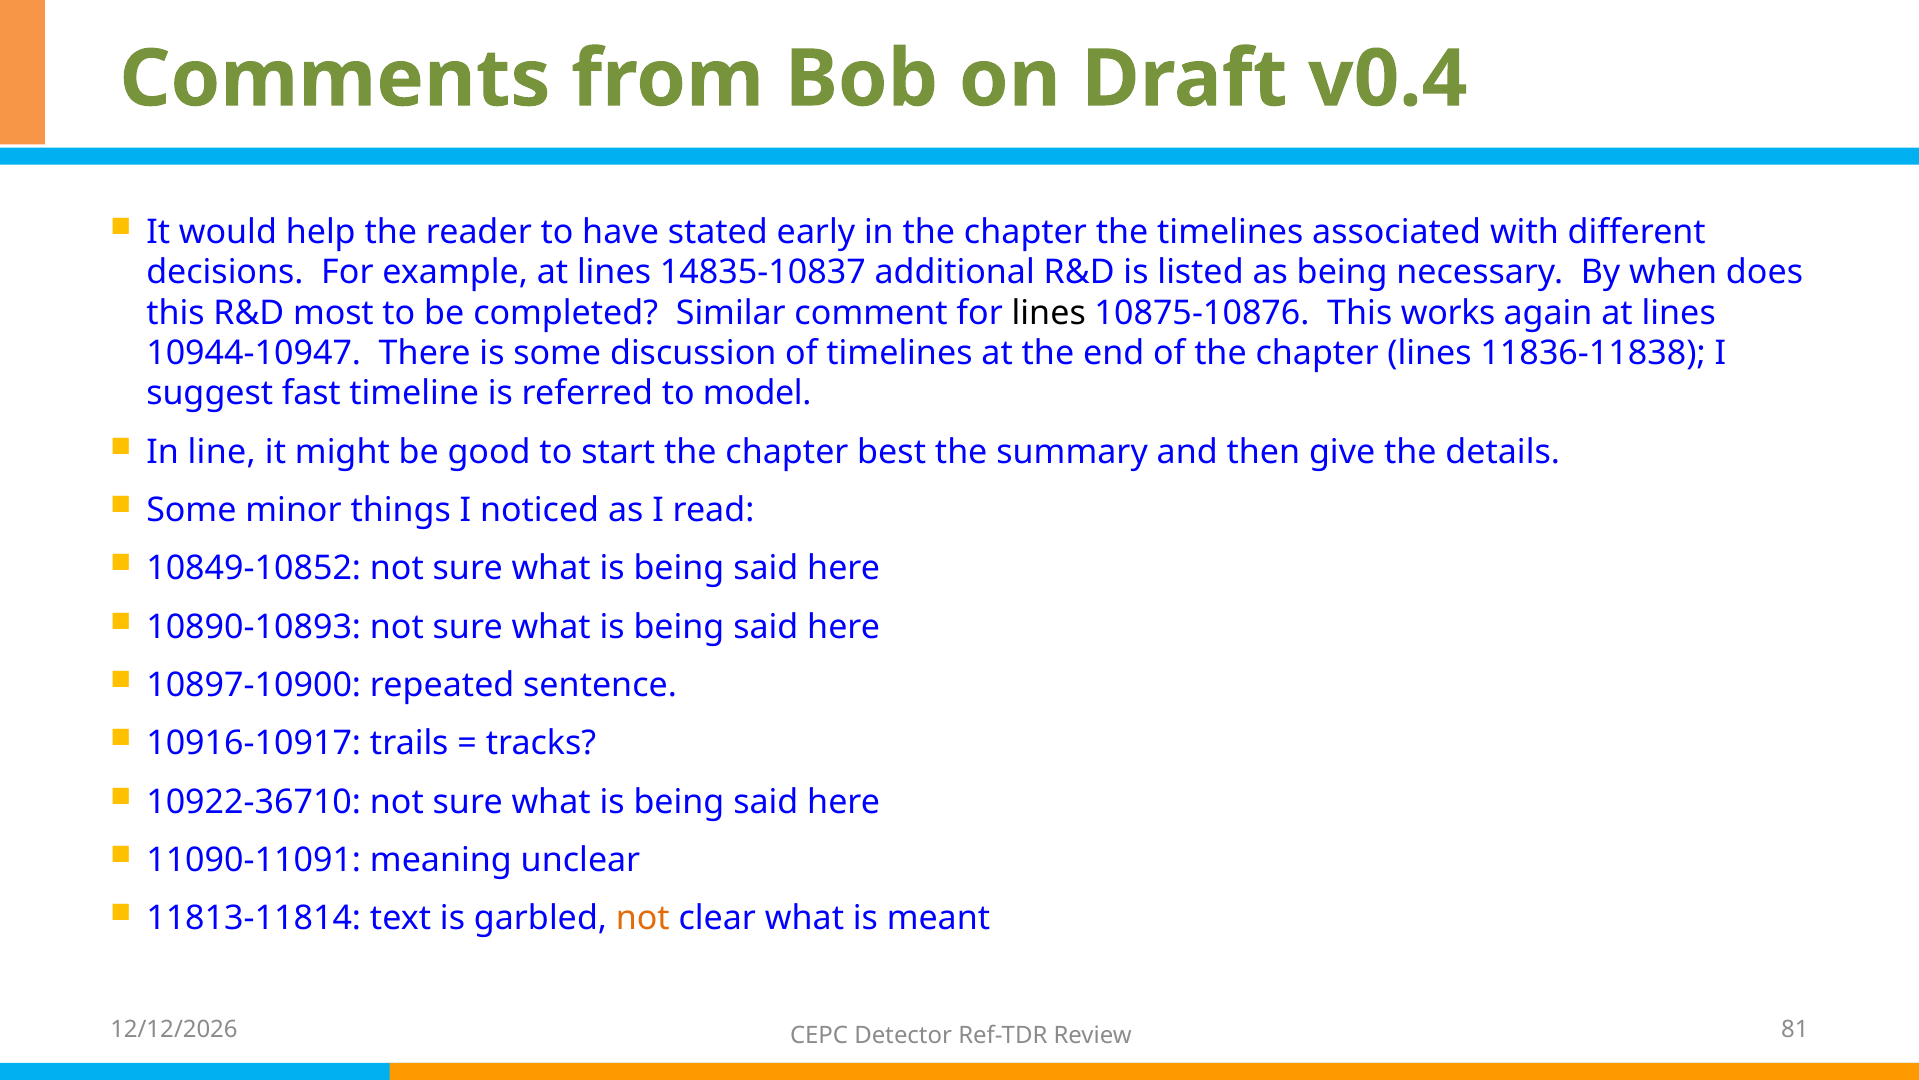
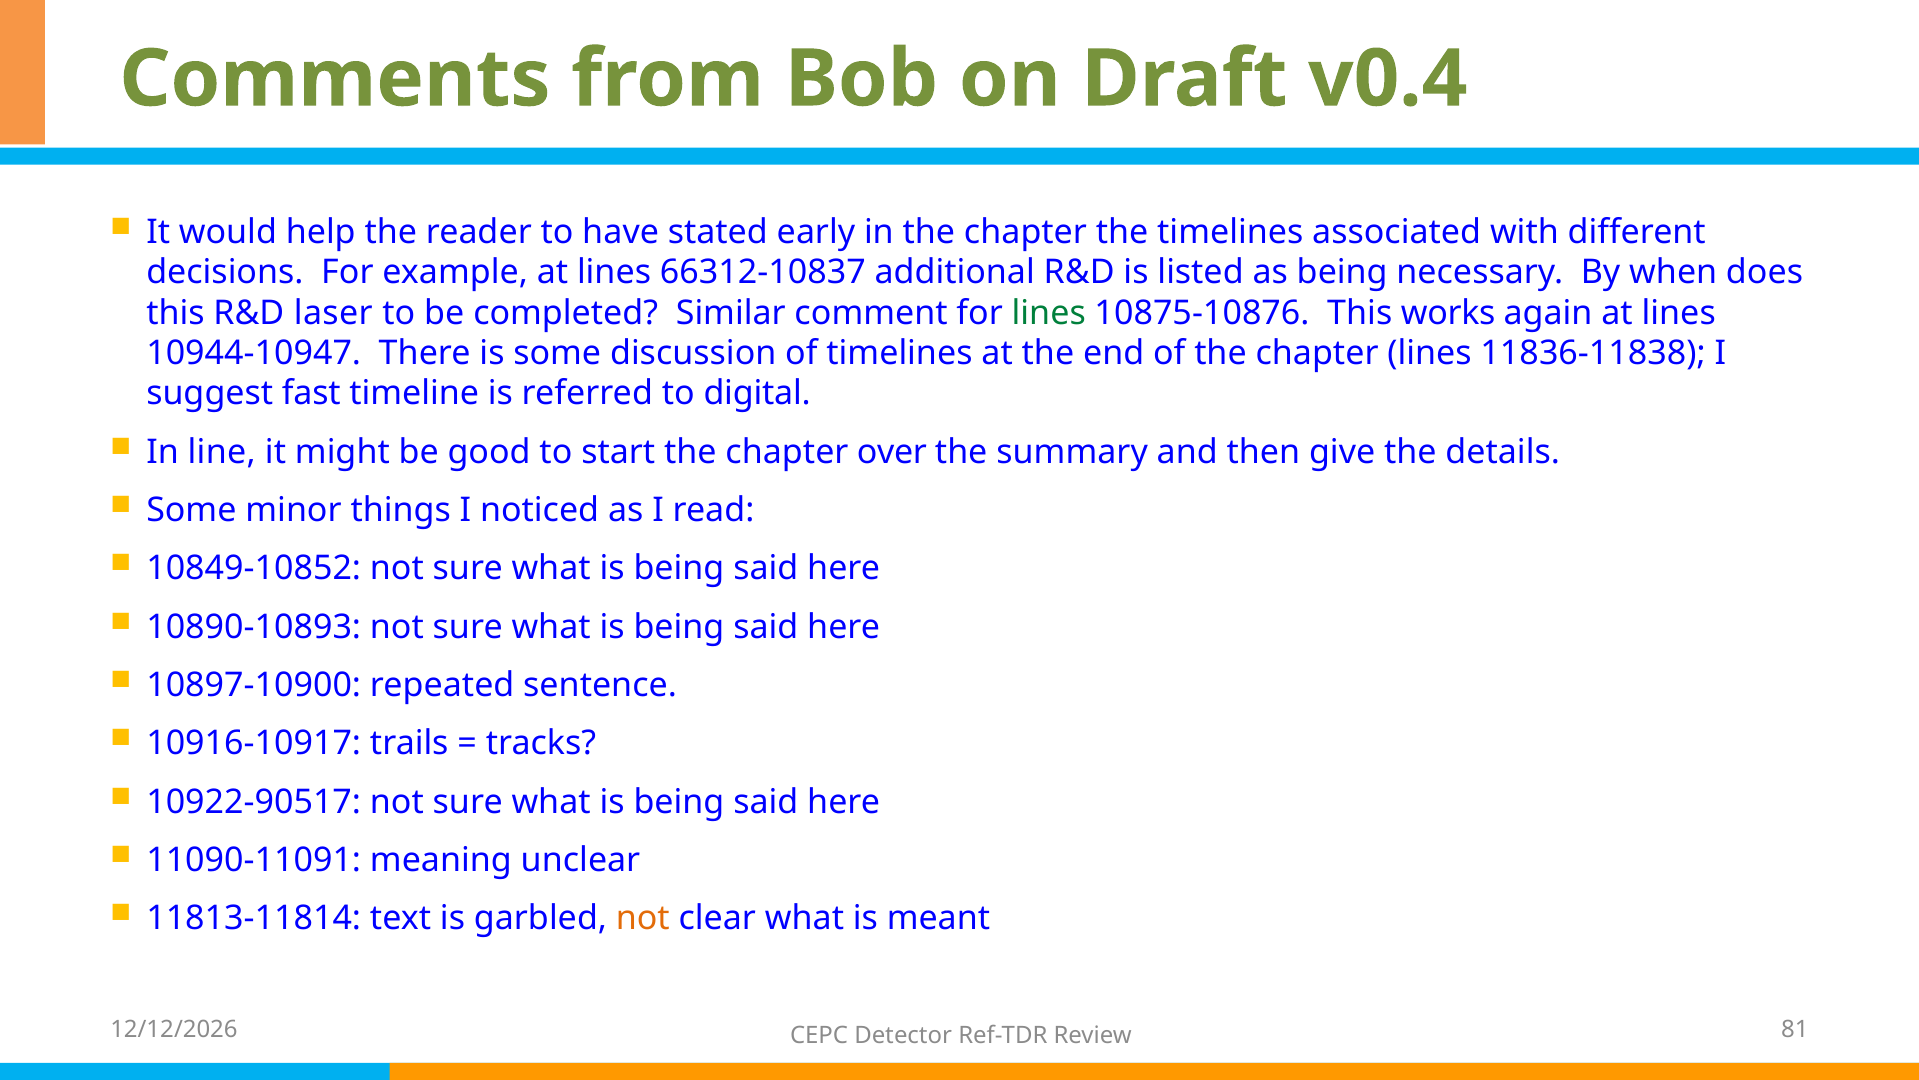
14835-10837: 14835-10837 -> 66312-10837
most: most -> laser
lines at (1049, 313) colour: black -> green
model: model -> digital
best: best -> over
10922-36710: 10922-36710 -> 10922-90517
